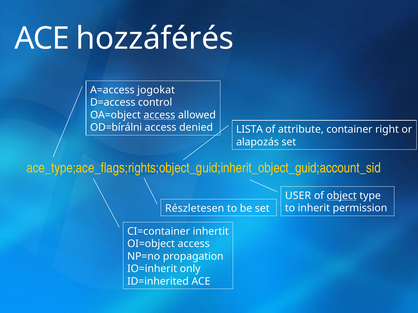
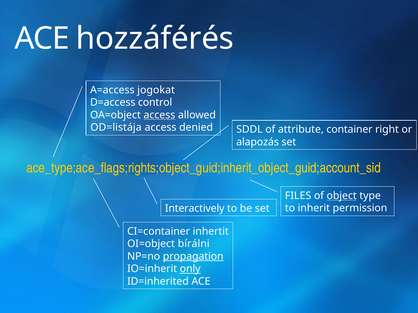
OD=bírálni: OD=bírálni -> OD=listája
LISTA: LISTA -> SDDL
USER: USER -> FILES
Részletesen: Részletesen -> Interactively
OI=object access: access -> bírálni
propagation underline: none -> present
only underline: none -> present
